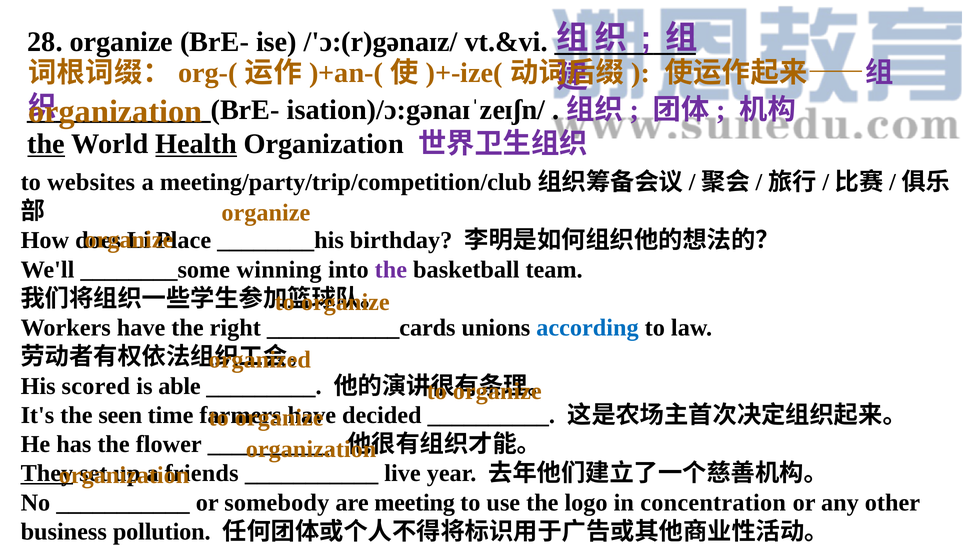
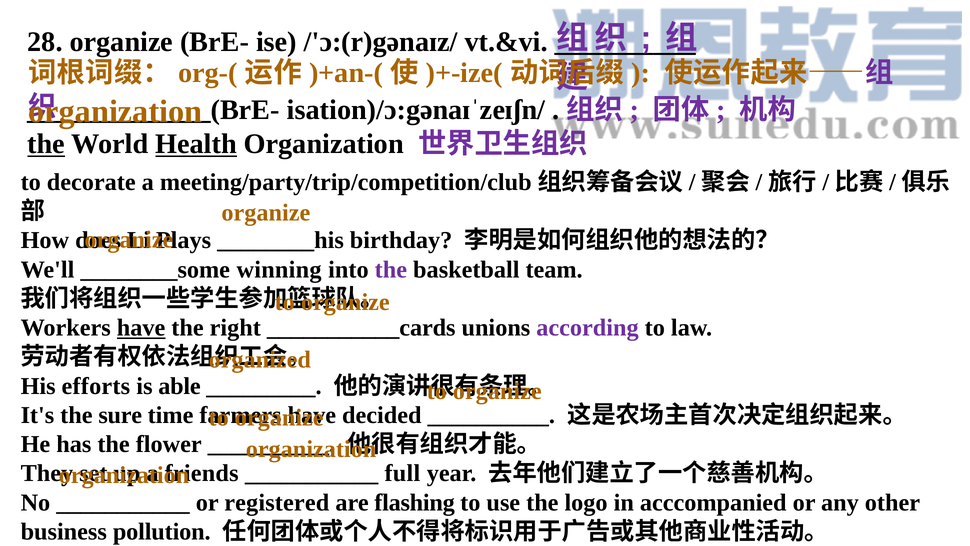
websites: websites -> decorate
Place: Place -> Plays
have at (141, 328) underline: none -> present
according colour: blue -> purple
scored: scored -> efforts
seen: seen -> sure
They underline: present -> none
live: live -> full
somebody: somebody -> registered
meeting: meeting -> flashing
concentration: concentration -> acccompanied
